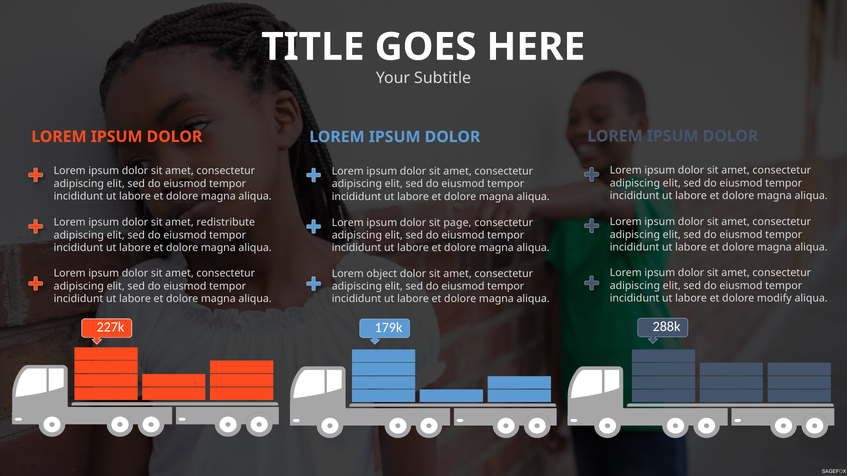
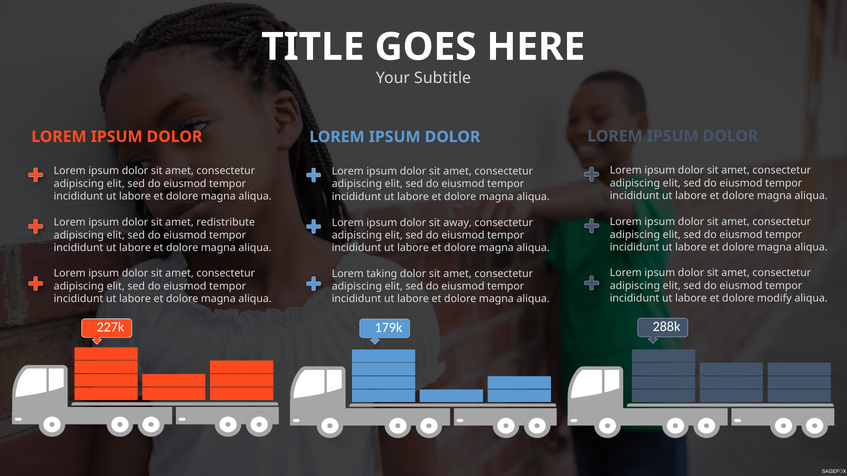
page: page -> away
object: object -> taking
